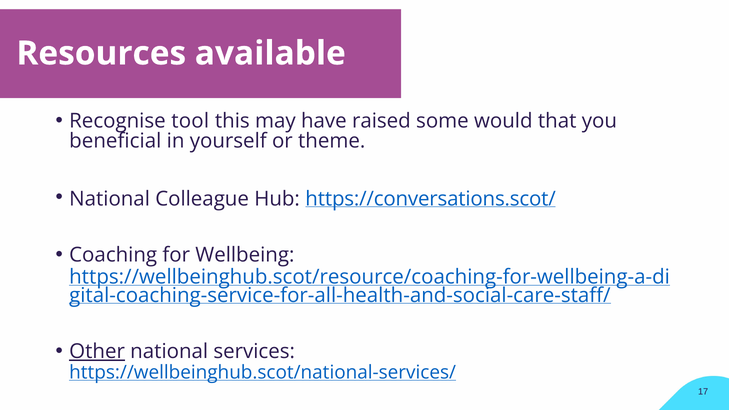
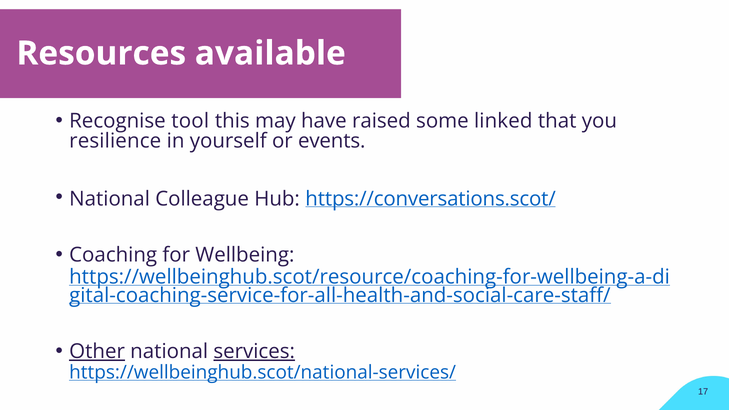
would: would -> linked
beneficial: beneficial -> resilience
theme: theme -> events
services underline: none -> present
